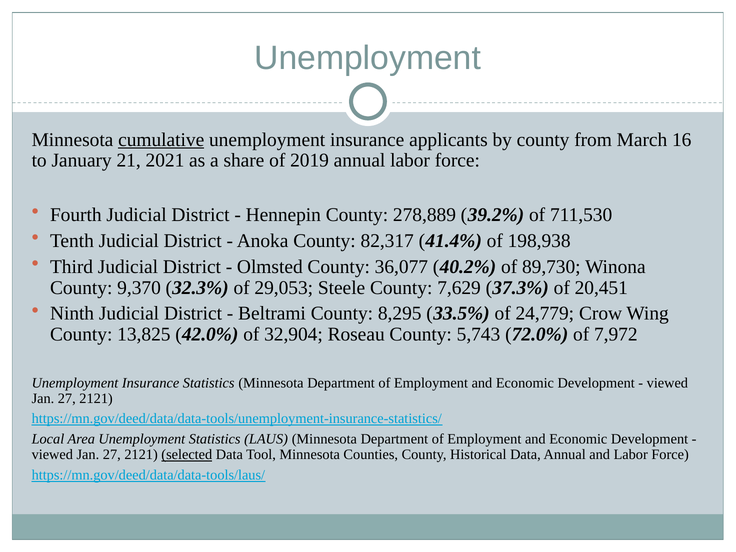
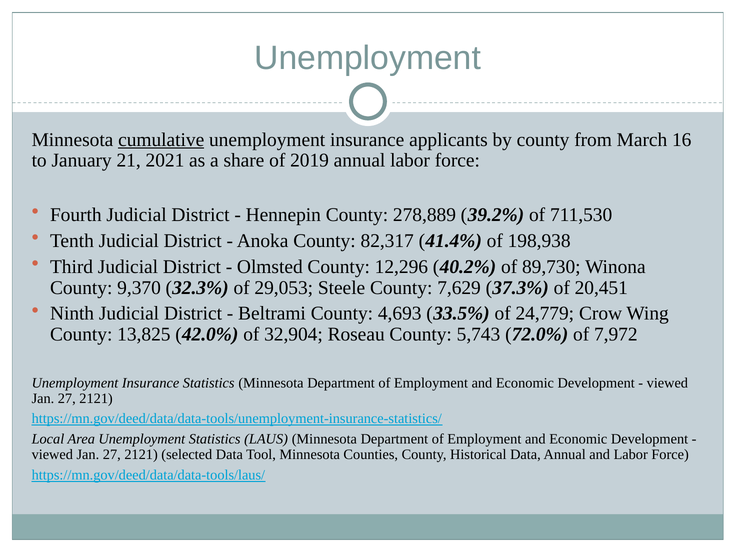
36,077: 36,077 -> 12,296
8,295: 8,295 -> 4,693
selected underline: present -> none
